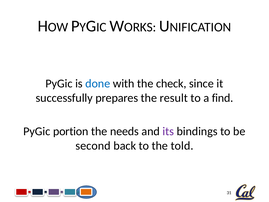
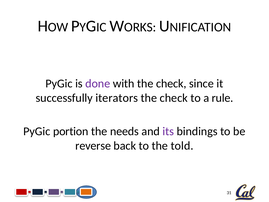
done colour: blue -> purple
prepares: prepares -> iterators
result at (174, 98): result -> check
find: find -> rule
second: second -> reverse
